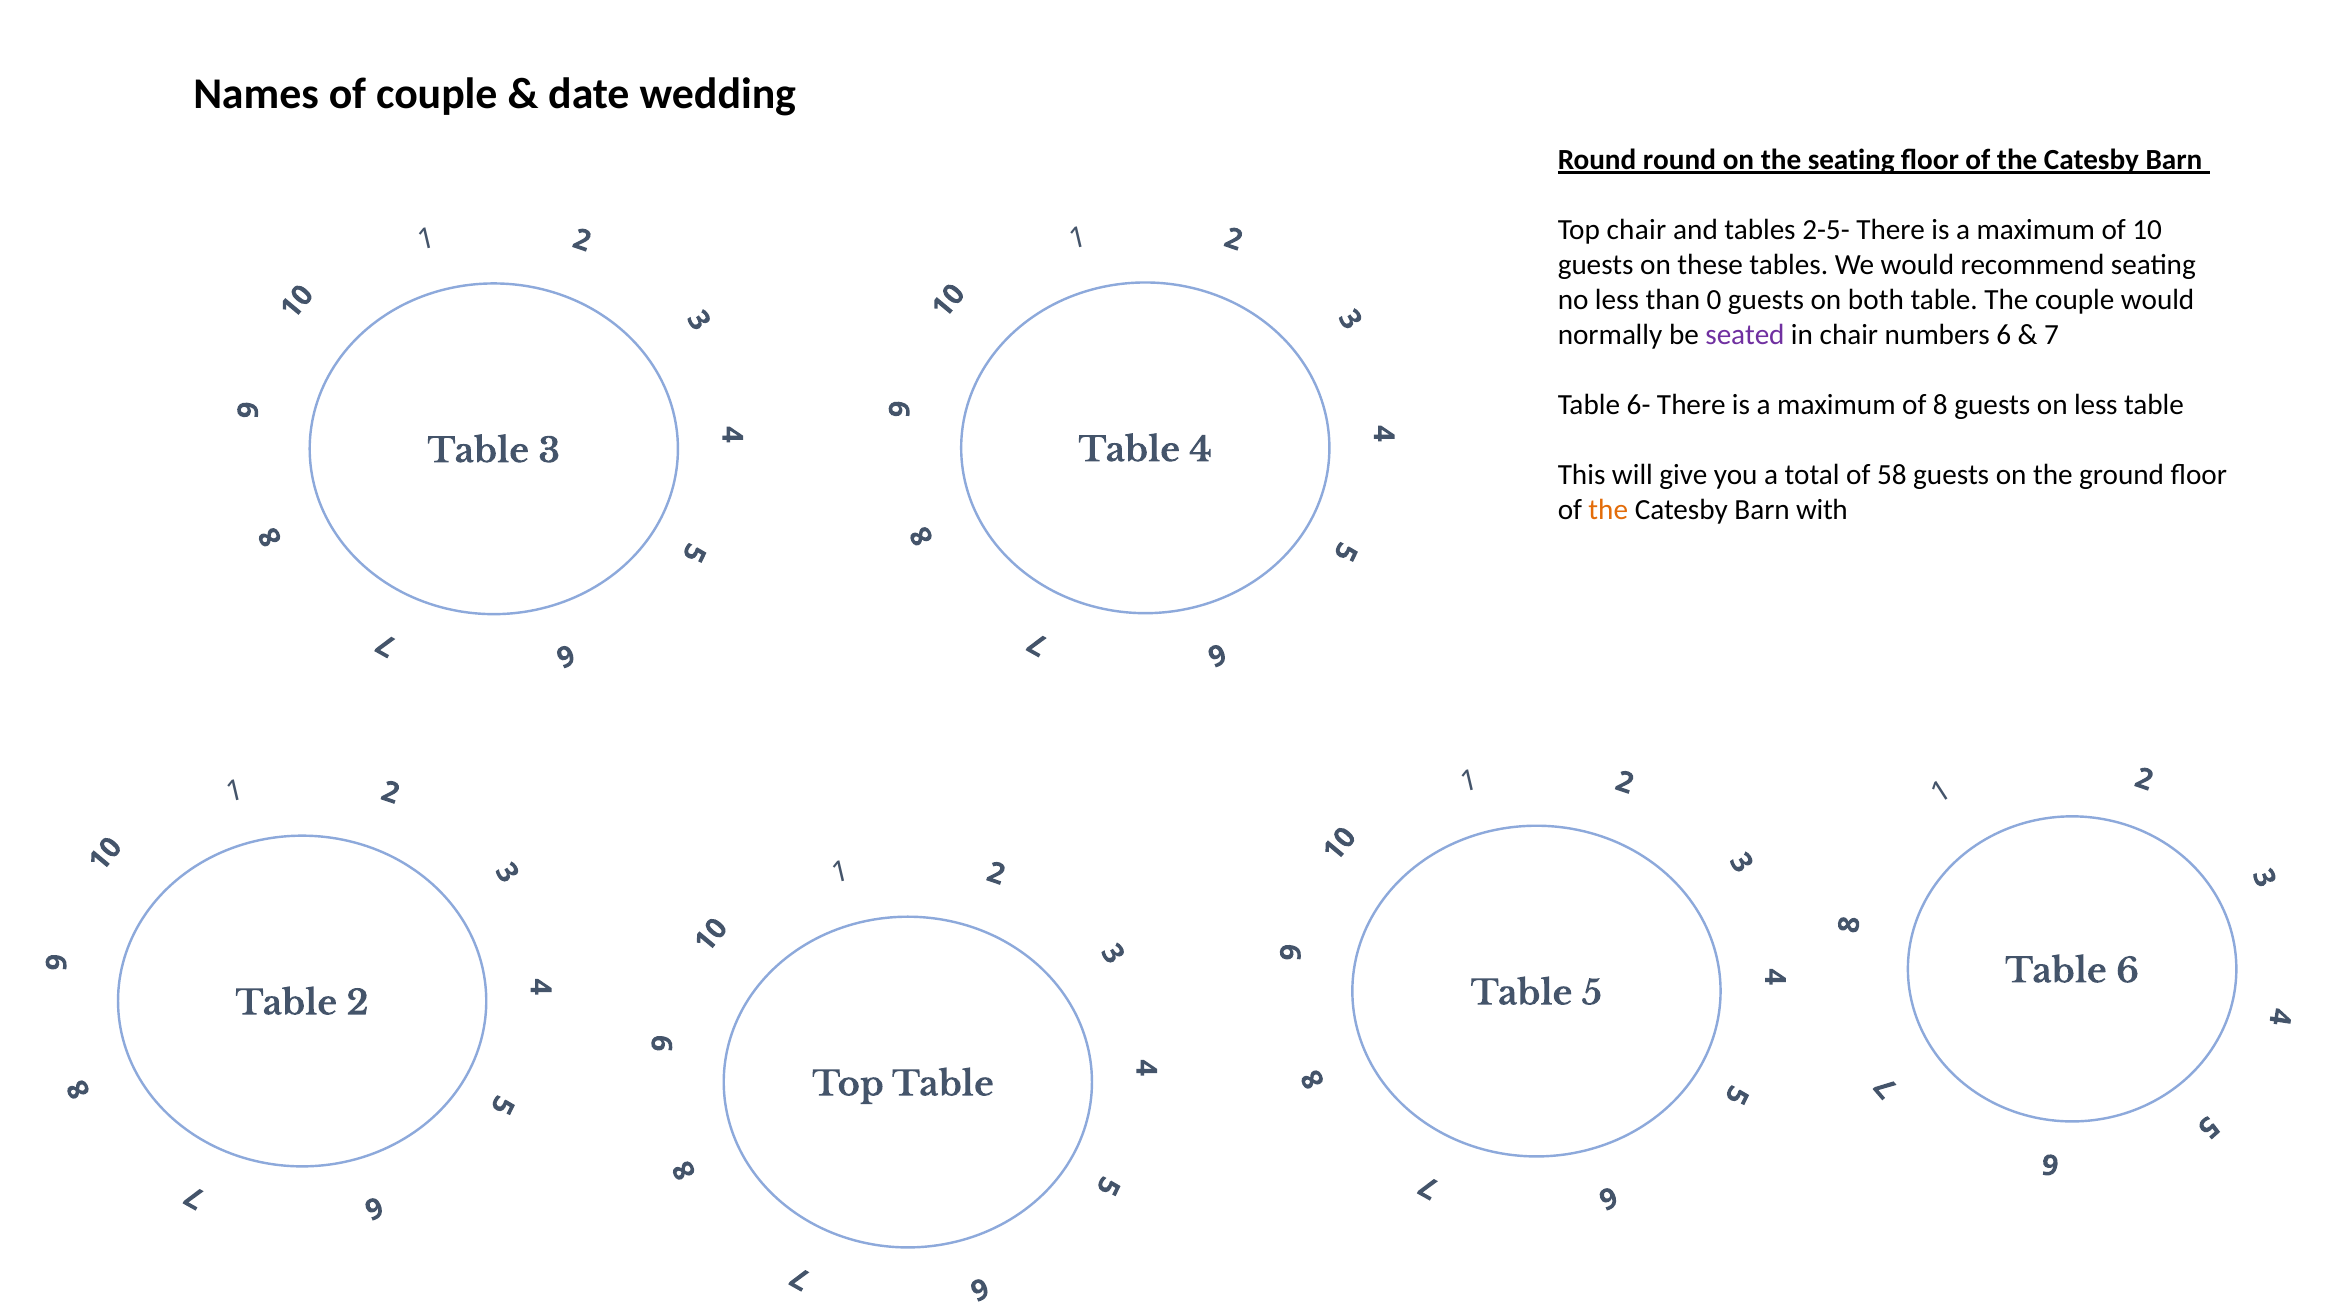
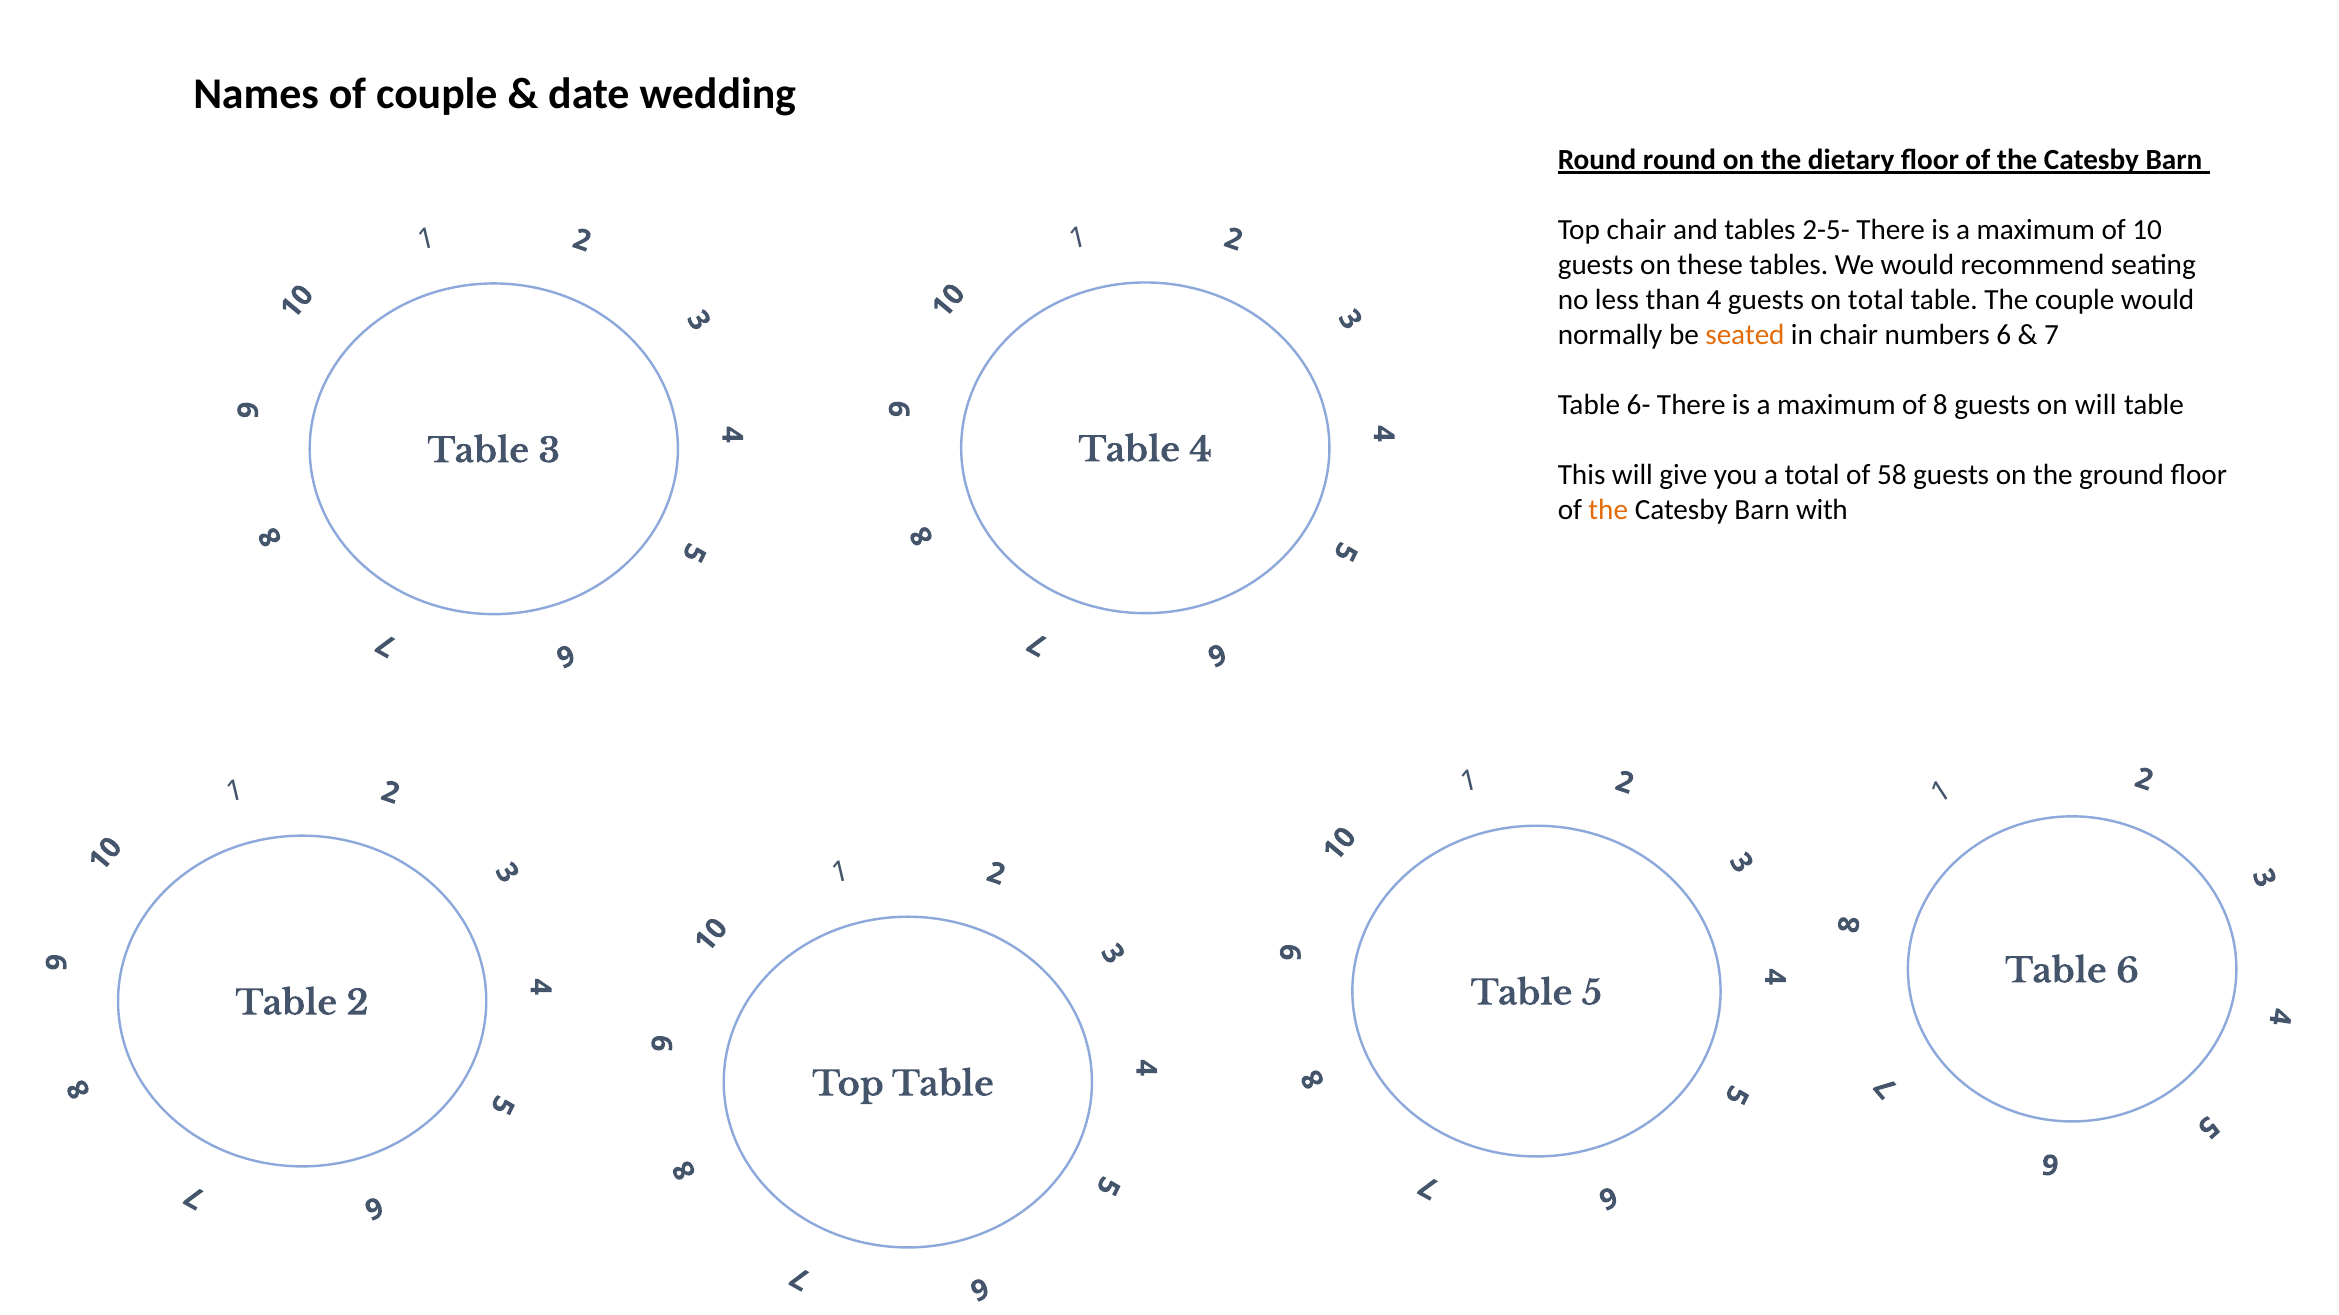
the seating: seating -> dietary
than 0: 0 -> 4
on both: both -> total
seated colour: purple -> orange
on less: less -> will
